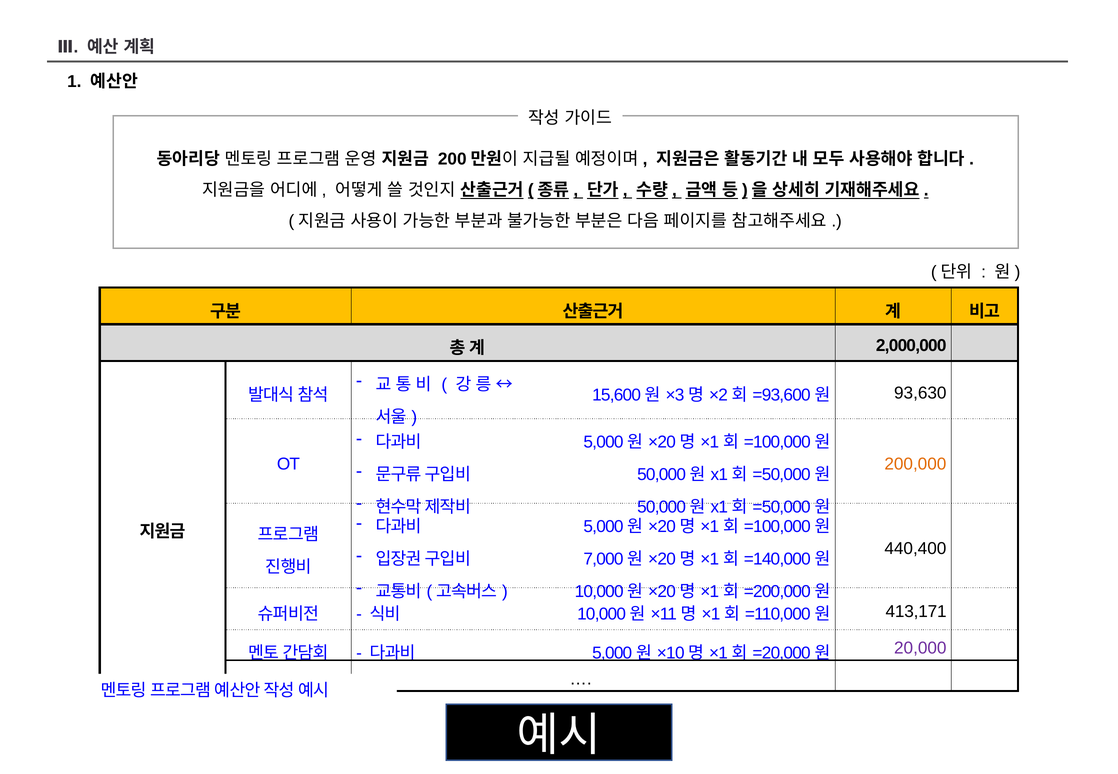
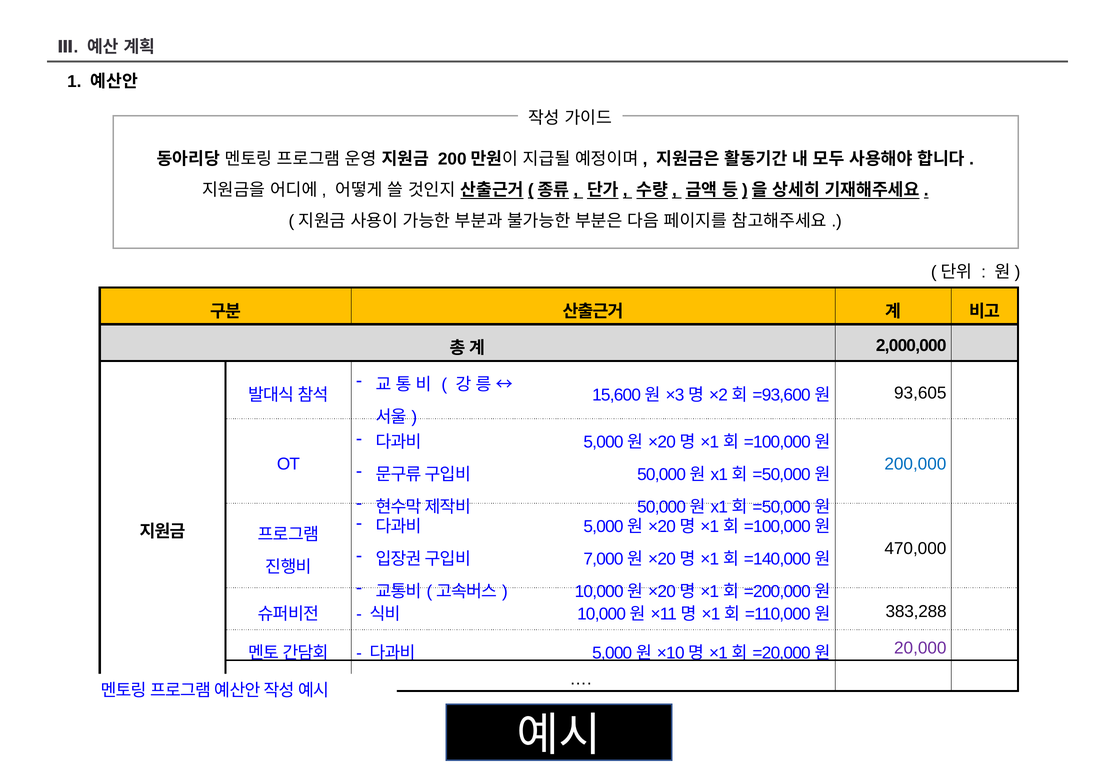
93,630: 93,630 -> 93,605
200,000 colour: orange -> blue
440,400: 440,400 -> 470,000
413,171: 413,171 -> 383,288
